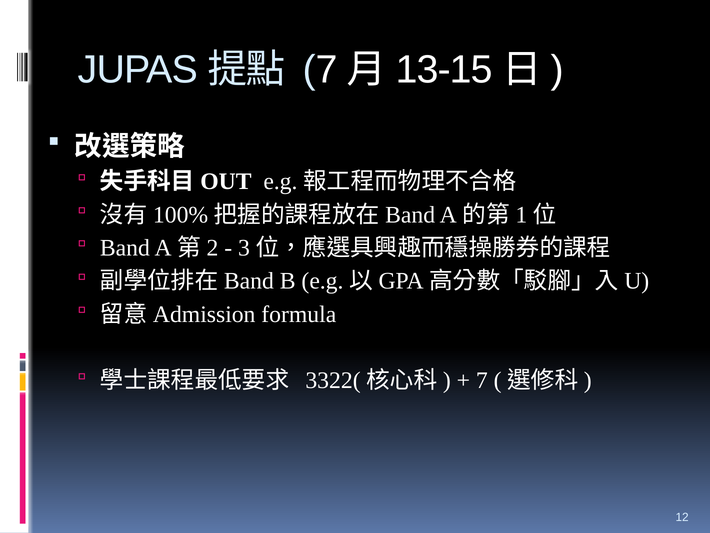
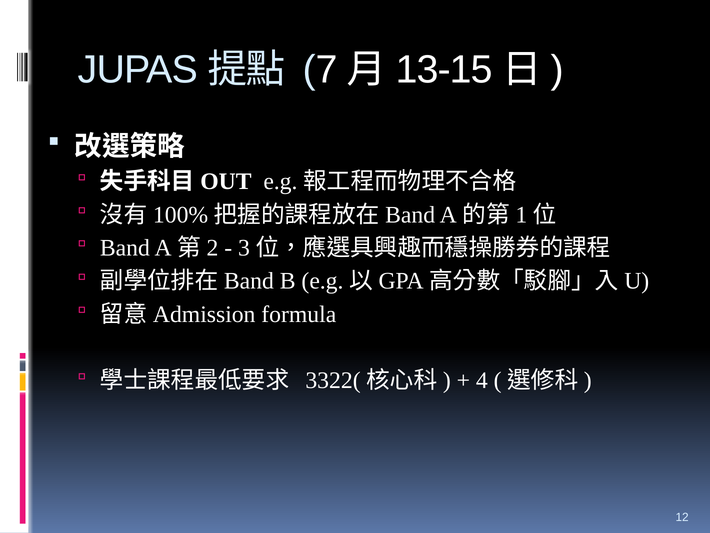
7 at (482, 380): 7 -> 4
